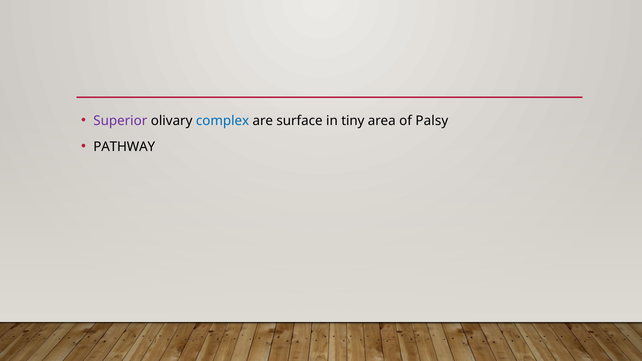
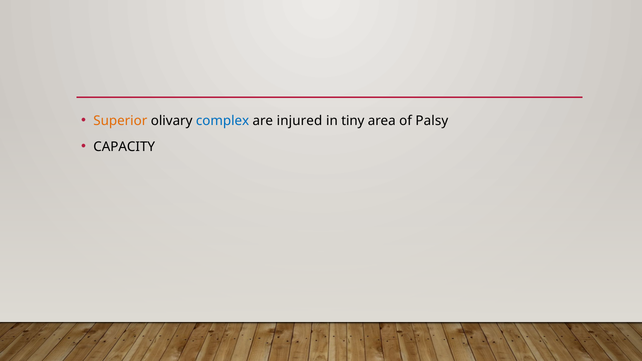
Superior colour: purple -> orange
surface: surface -> injured
PATHWAY: PATHWAY -> CAPACITY
